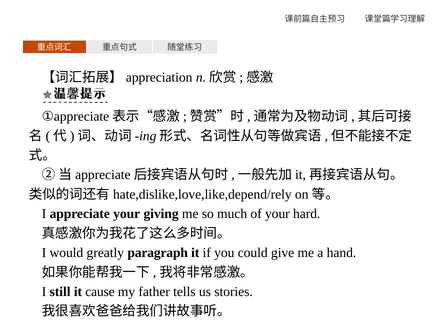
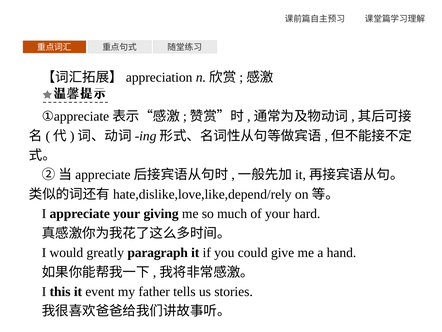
still: still -> this
cause: cause -> event
